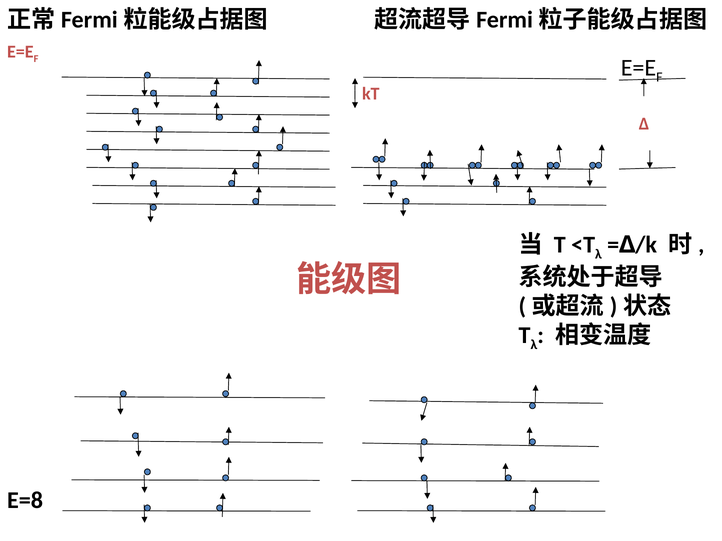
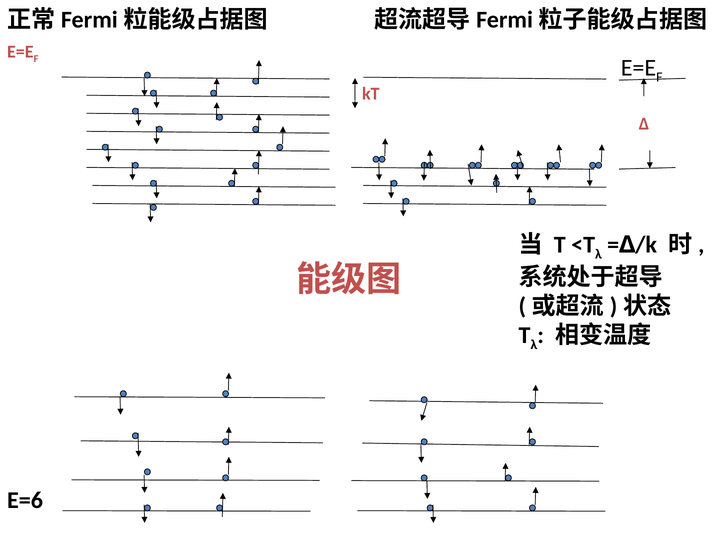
E=8: E=8 -> E=6
